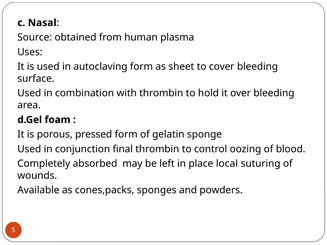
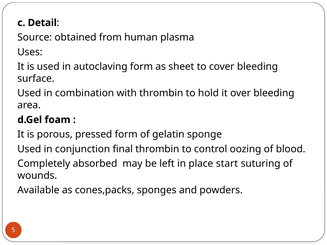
Nasal: Nasal -> Detail
local: local -> start
